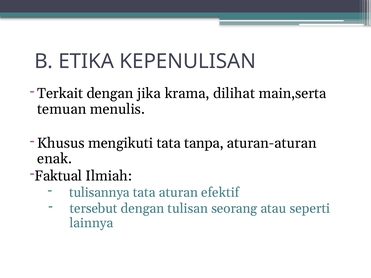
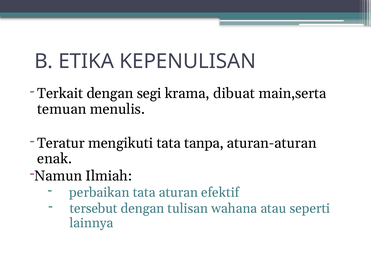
jika: jika -> segi
dilihat: dilihat -> dibuat
Khusus: Khusus -> Teratur
Faktual: Faktual -> Namun
tulisannya: tulisannya -> perbaikan
seorang: seorang -> wahana
